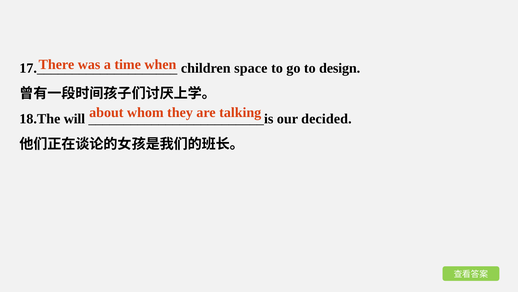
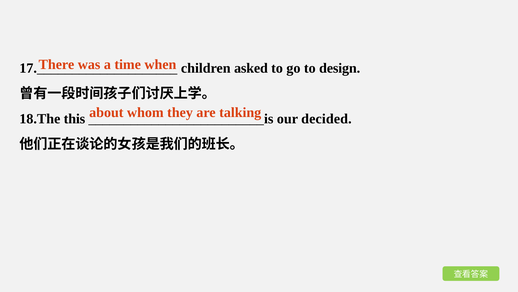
space: space -> asked
will: will -> this
